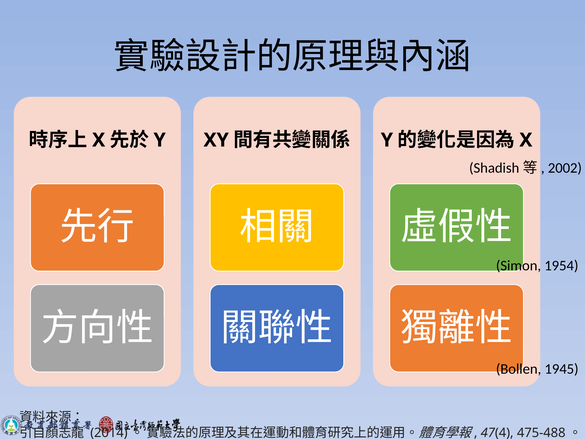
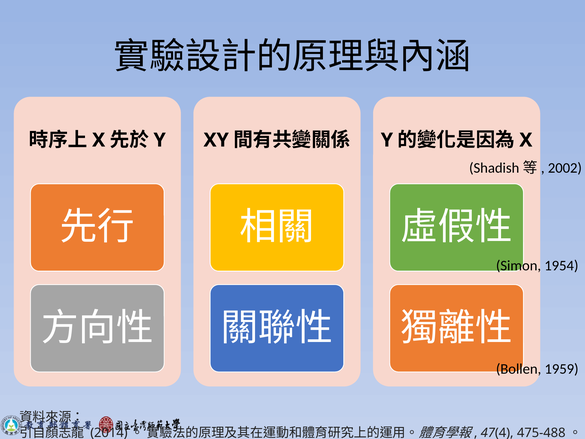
1945: 1945 -> 1959
